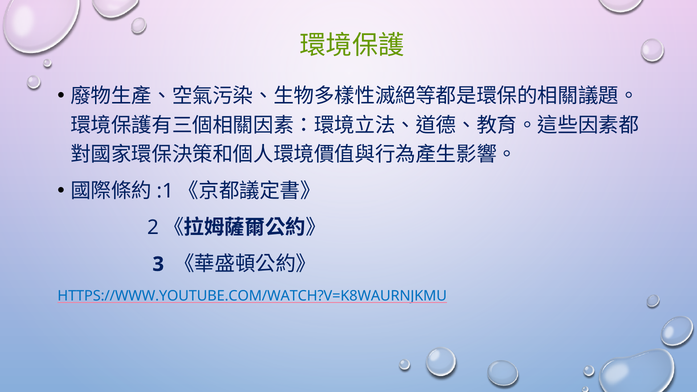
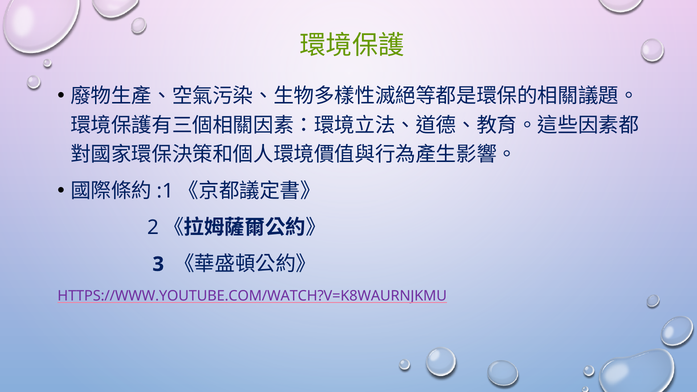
HTTPS://WWW.YOUTUBE.COM/WATCH?V=K8WAURNJKMU colour: blue -> purple
